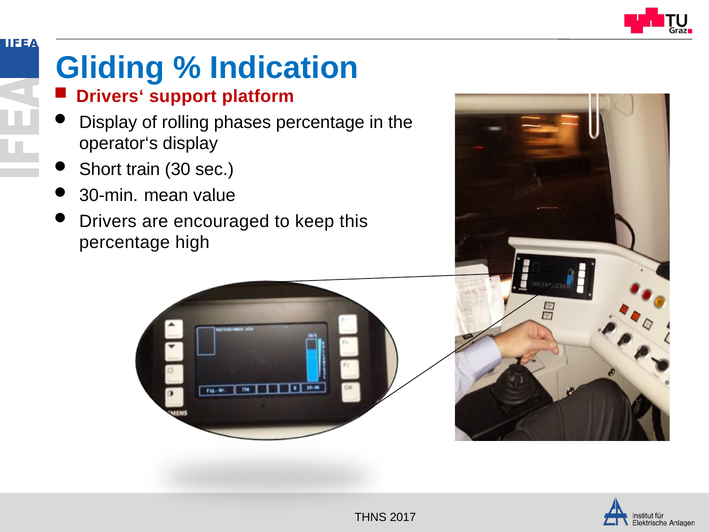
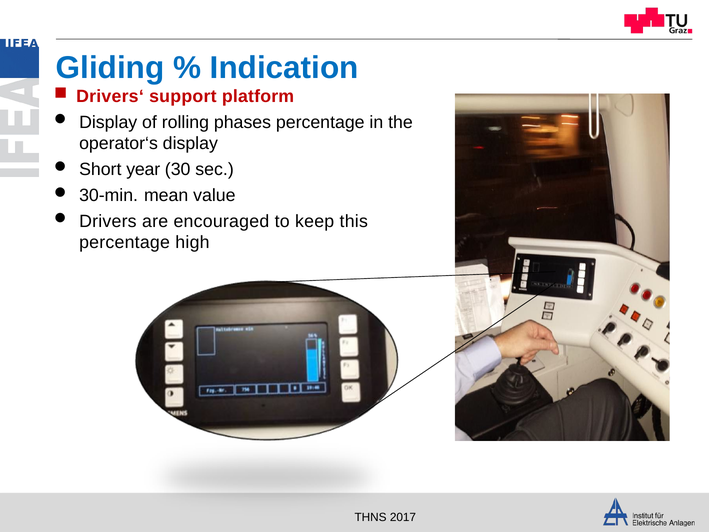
train: train -> year
